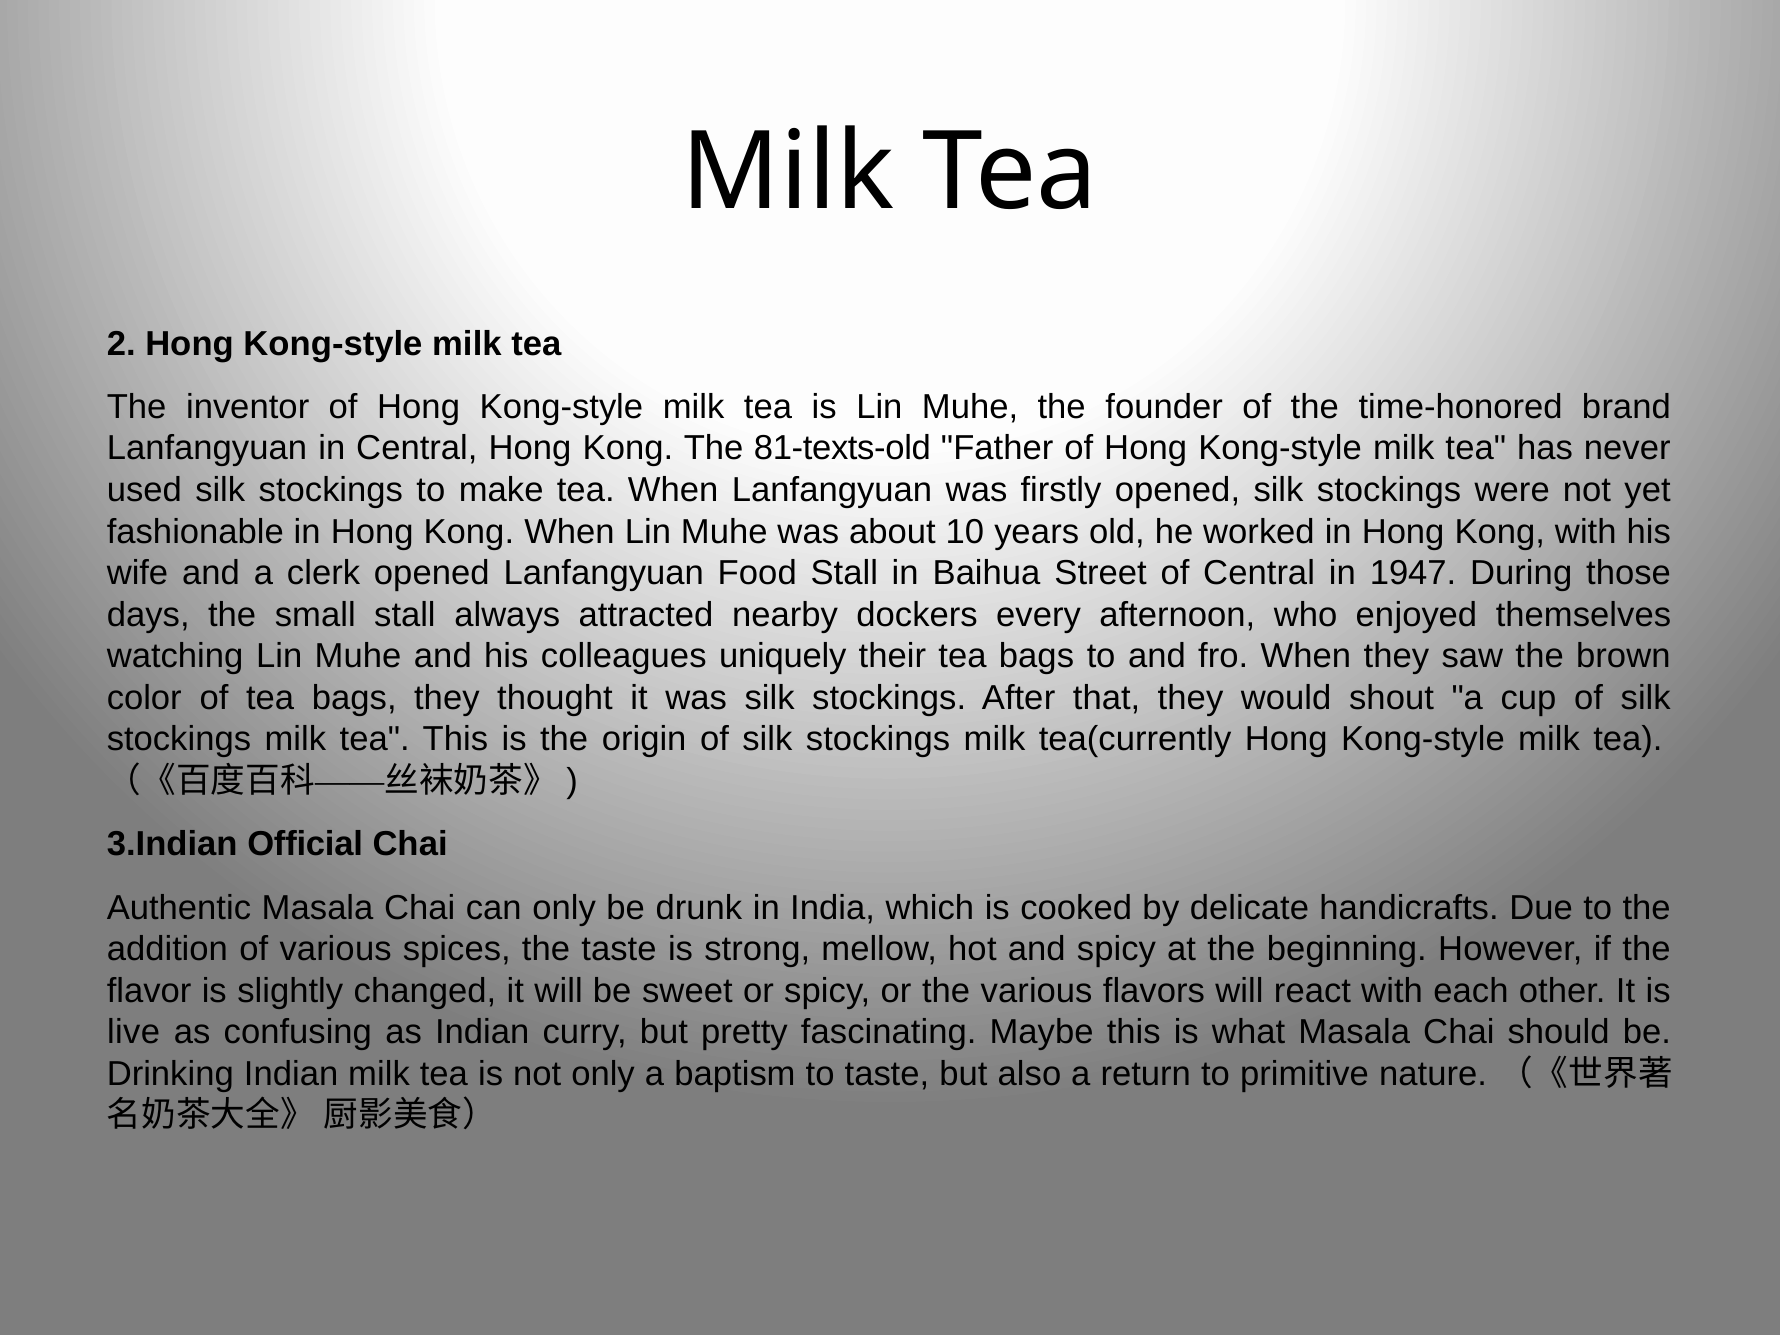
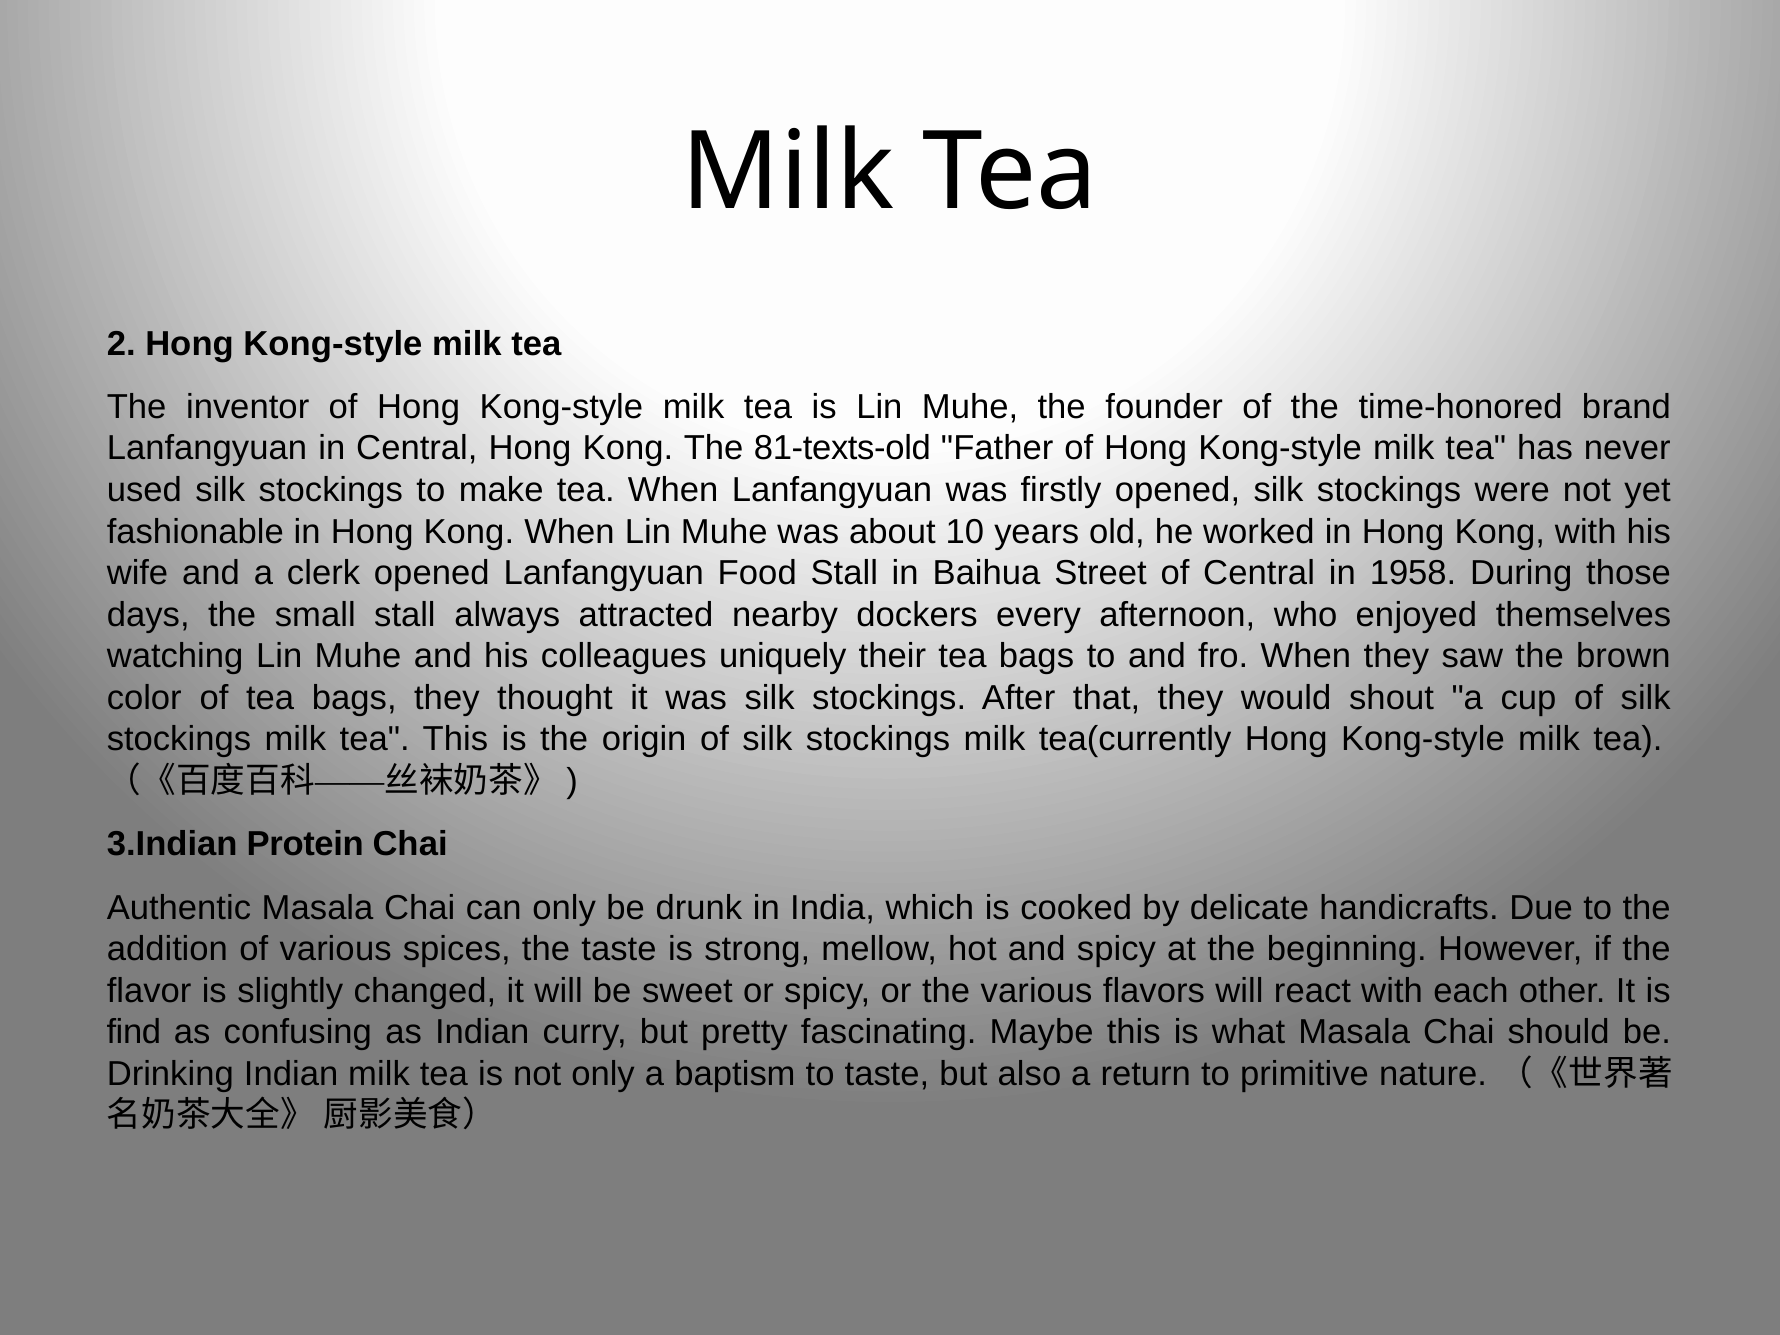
1947: 1947 -> 1958
Official: Official -> Protein
live: live -> find
